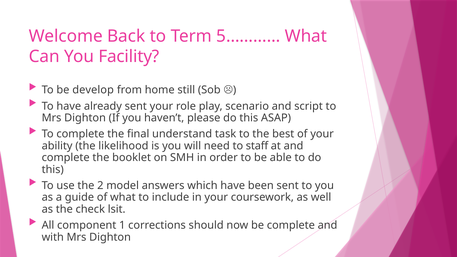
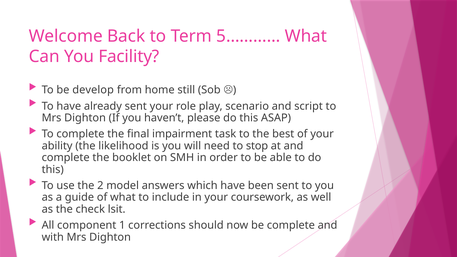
understand: understand -> impairment
staff: staff -> stop
